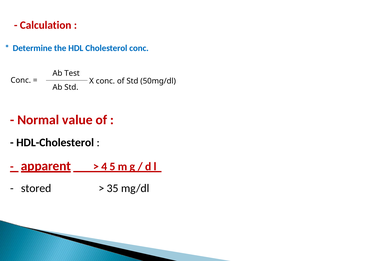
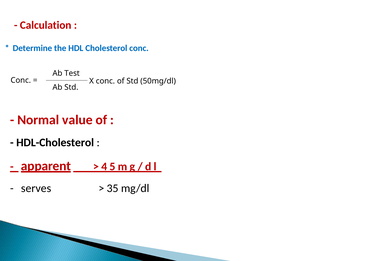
stored: stored -> serves
